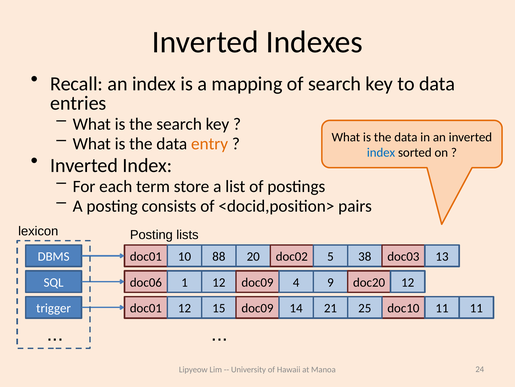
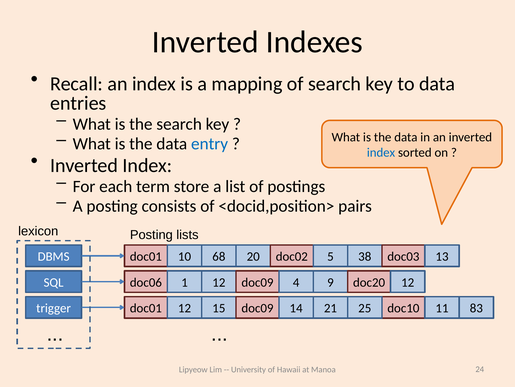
entry colour: orange -> blue
88: 88 -> 68
25 11: 11 -> 83
